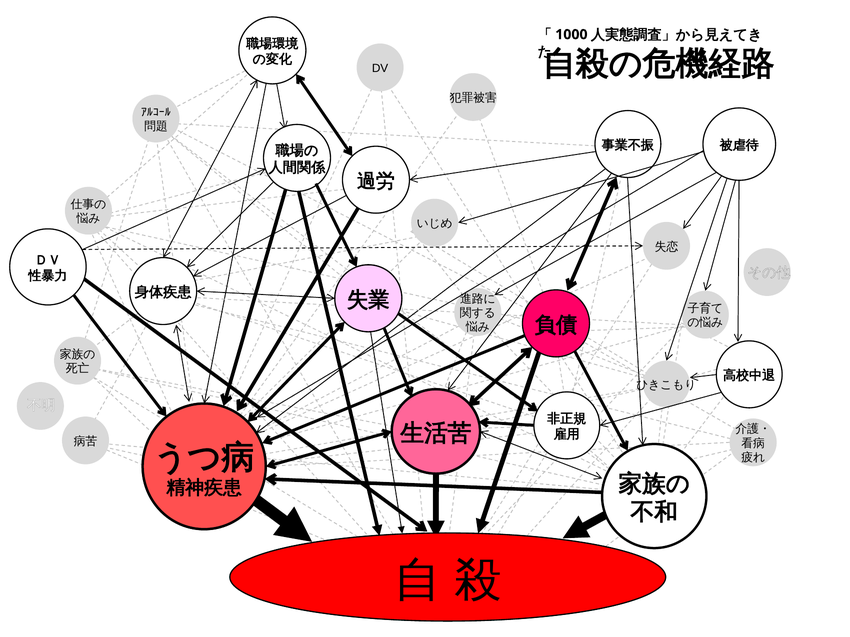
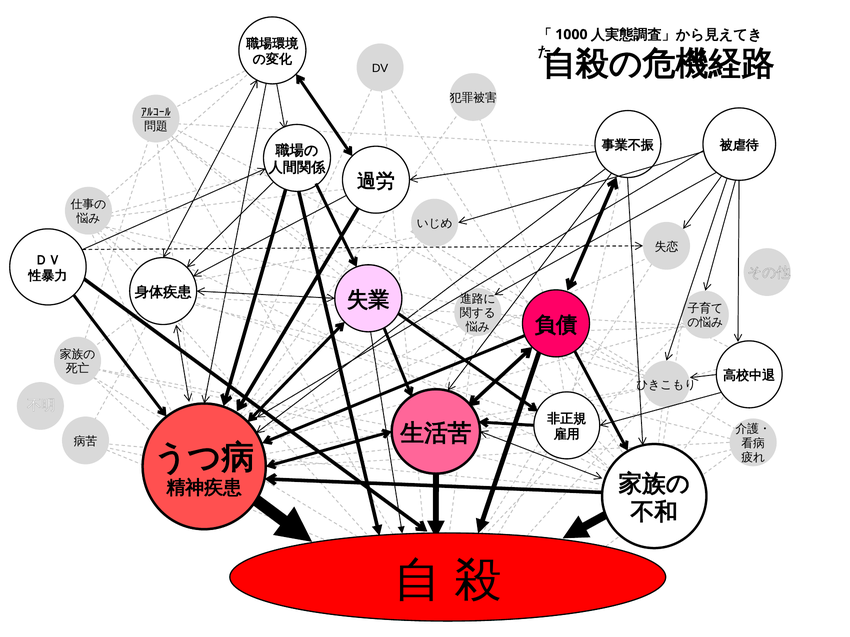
ｱﾙｺｰﾙ underline: none -> present
